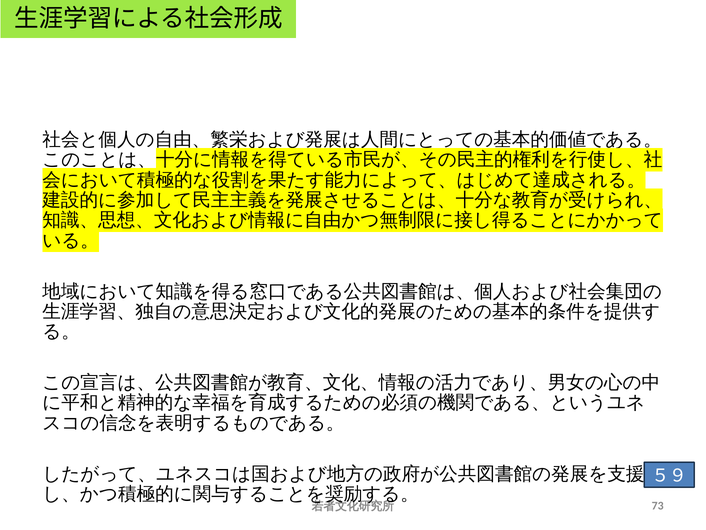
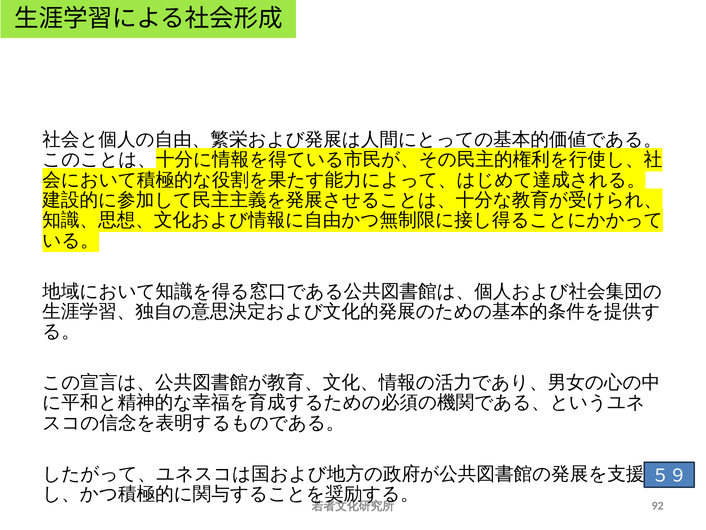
73: 73 -> 92
